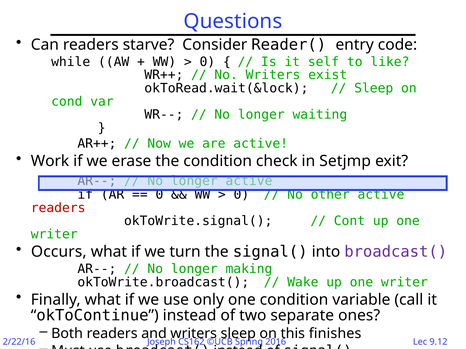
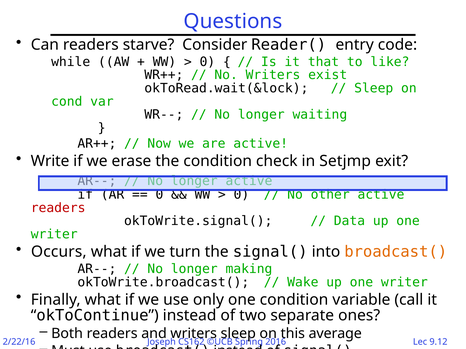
self: self -> that
Work: Work -> Write
Cont: Cont -> Data
broadcast( at (396, 252) colour: purple -> orange
finishes: finishes -> average
